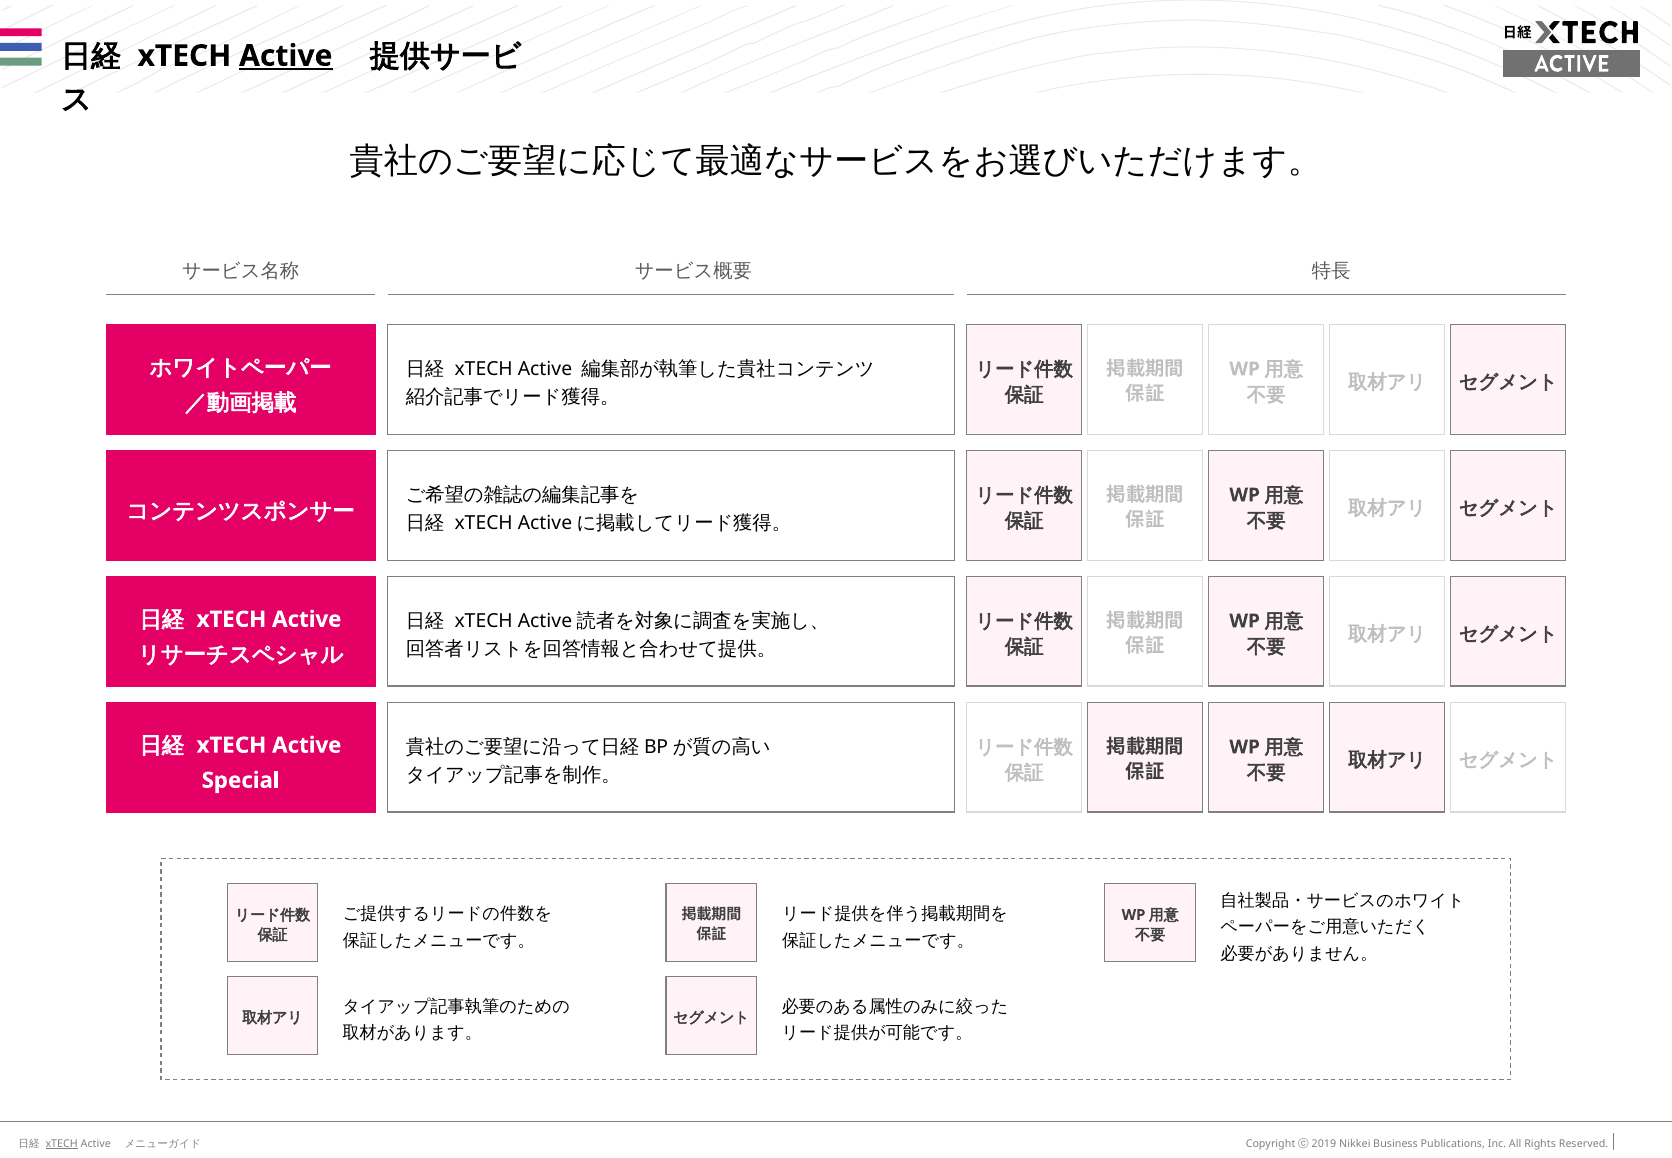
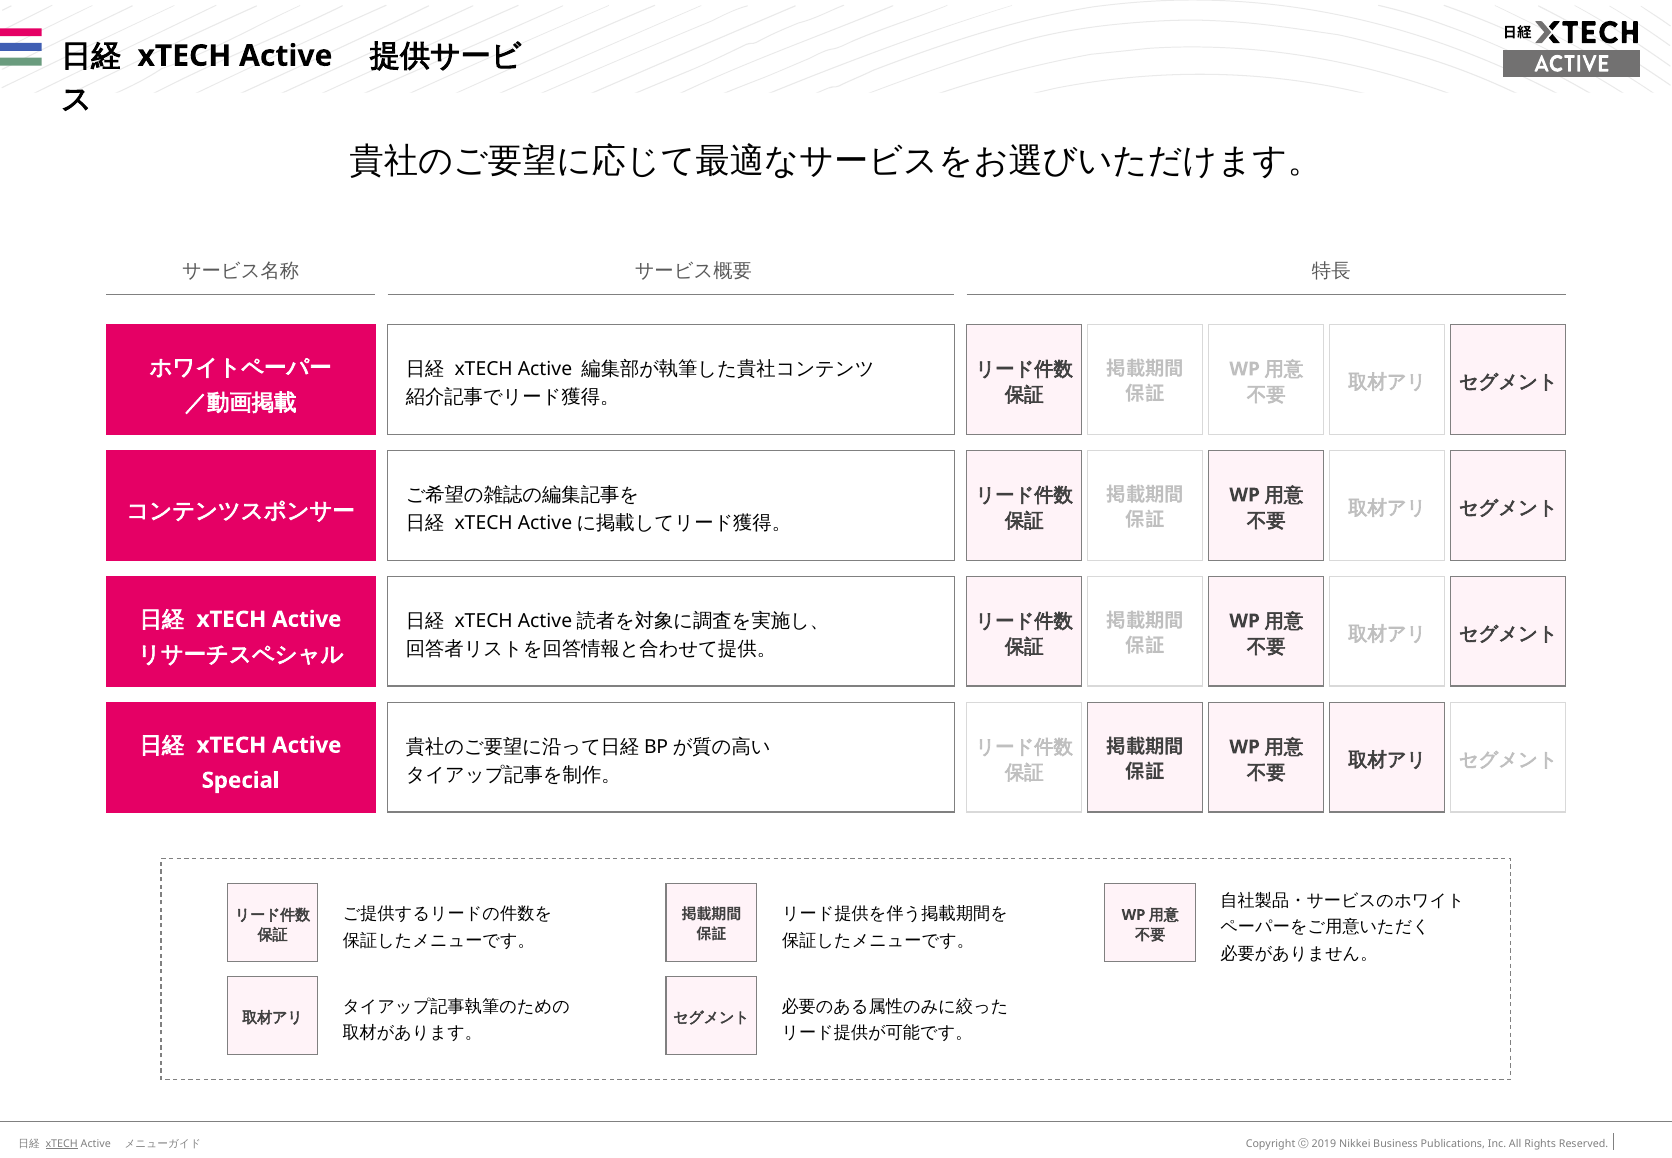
Active at (286, 56) underline: present -> none
